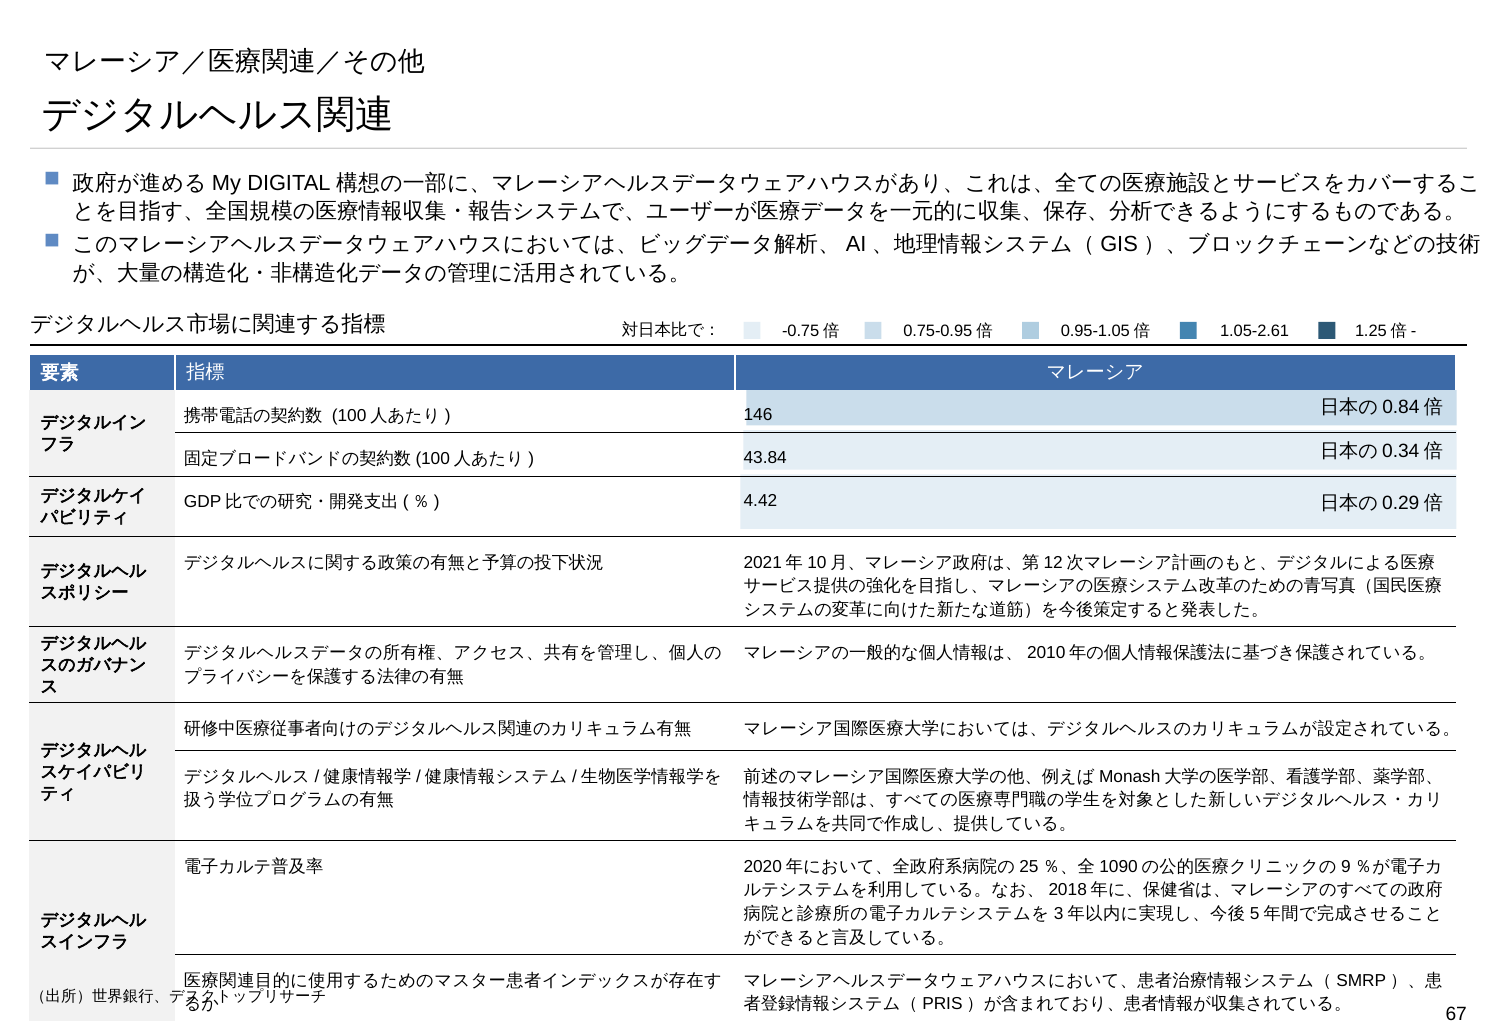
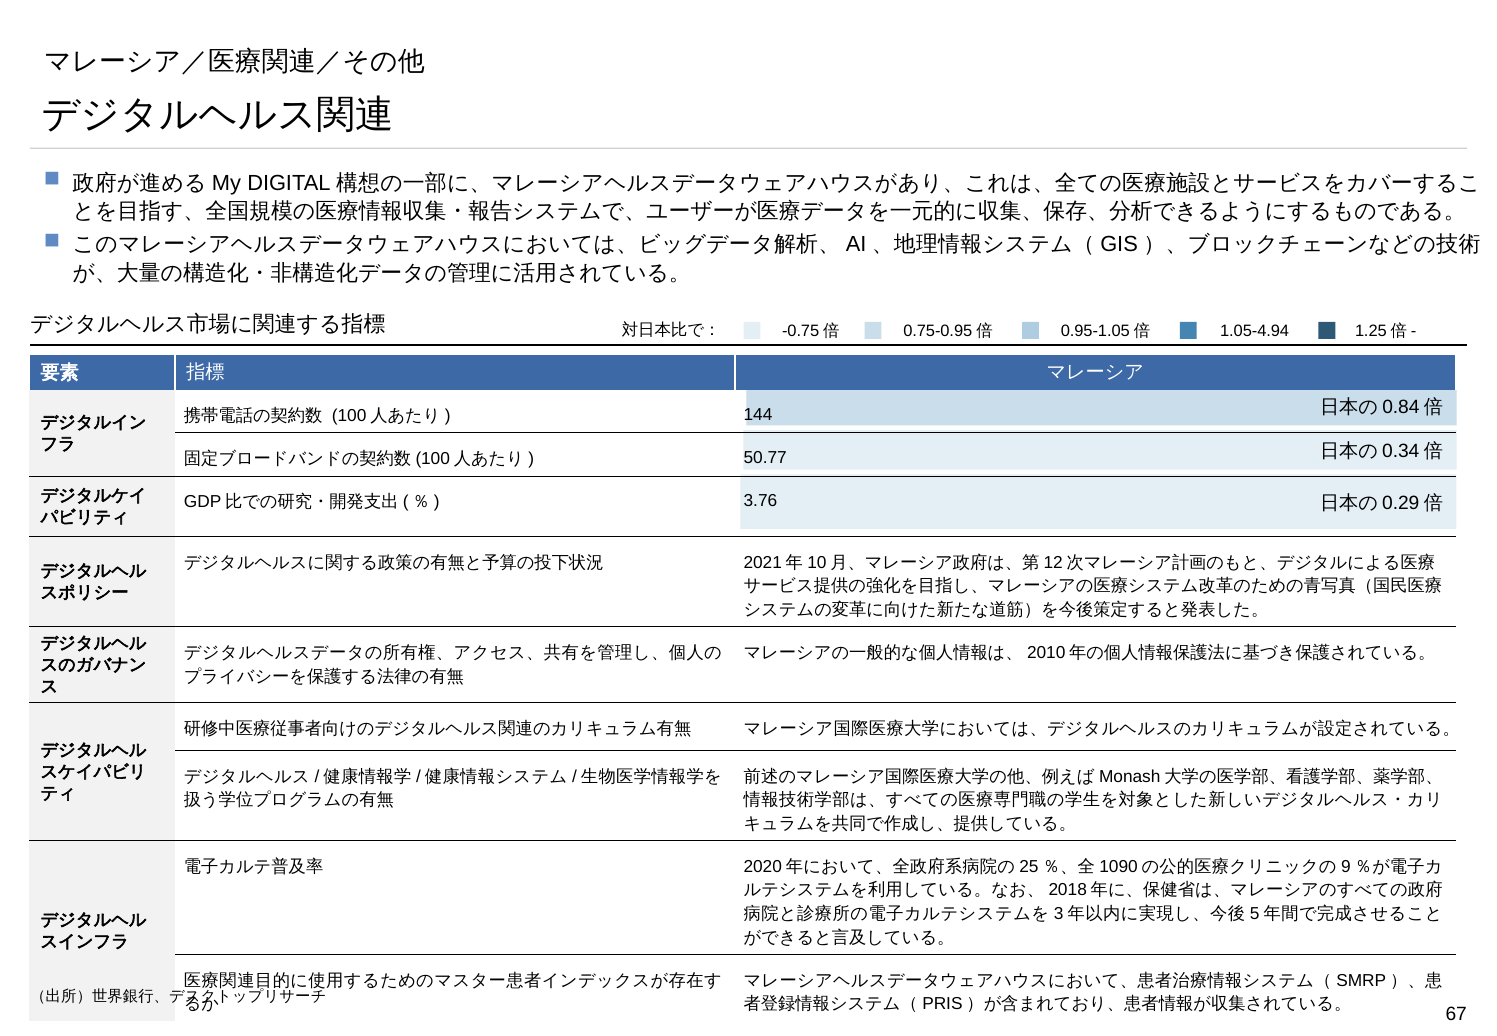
1.05-2.61: 1.05-2.61 -> 1.05-4.94
146: 146 -> 144
43.84: 43.84 -> 50.77
4.42: 4.42 -> 3.76
